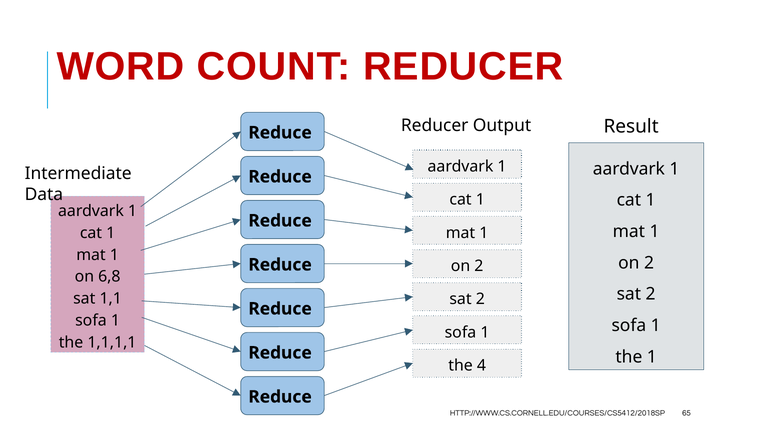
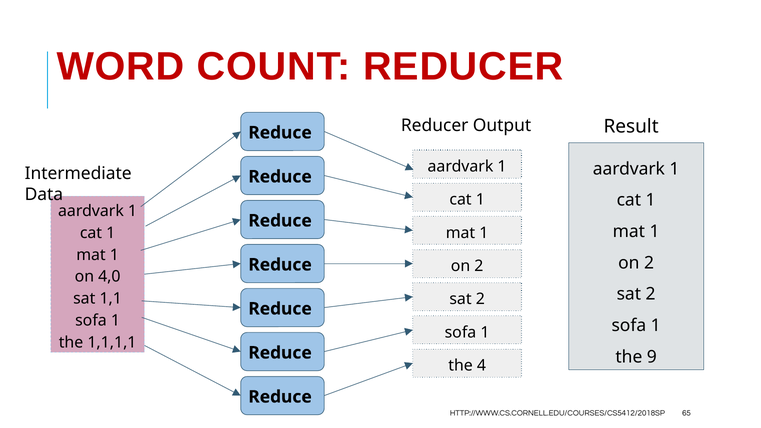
6,8: 6,8 -> 4,0
the 1: 1 -> 9
